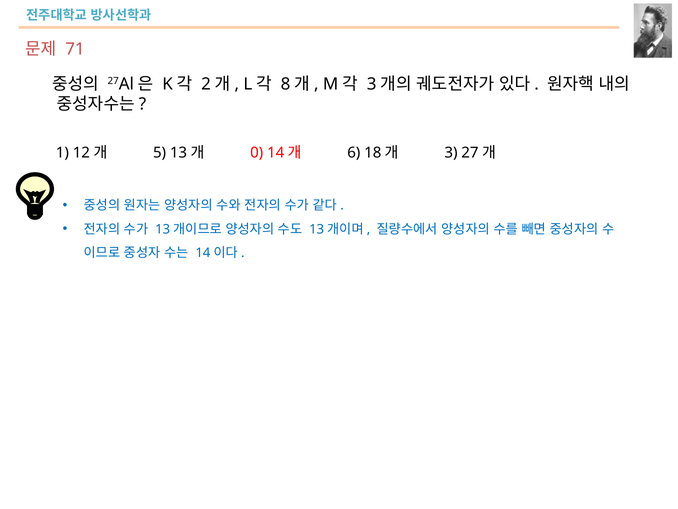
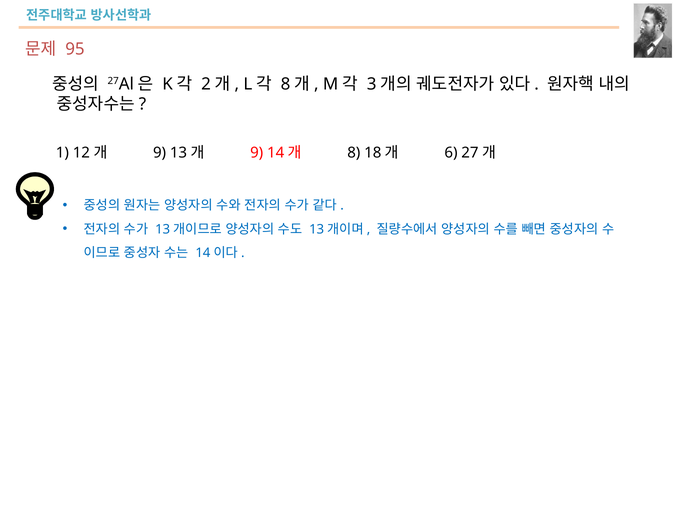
71: 71 -> 95
5 at (160, 153): 5 -> 9
0 at (257, 153): 0 -> 9
6: 6 -> 8
3: 3 -> 6
